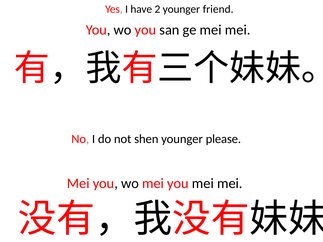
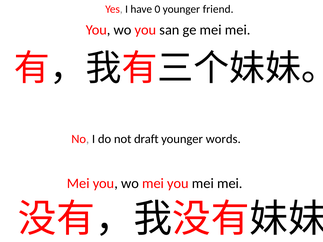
2: 2 -> 0
shen: shen -> draft
please: please -> words
